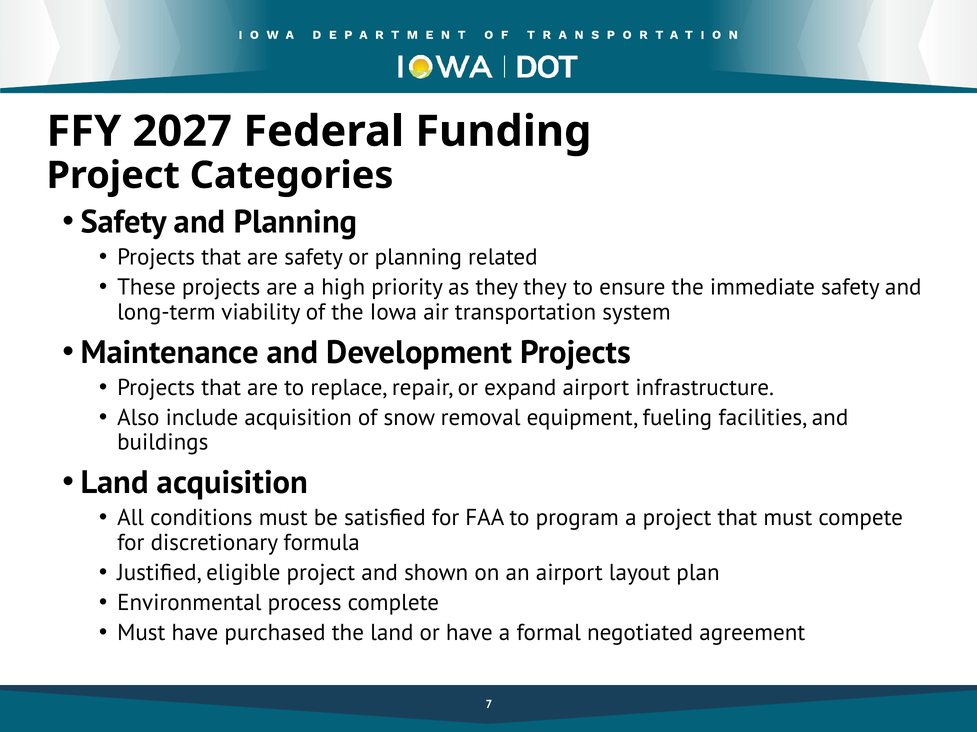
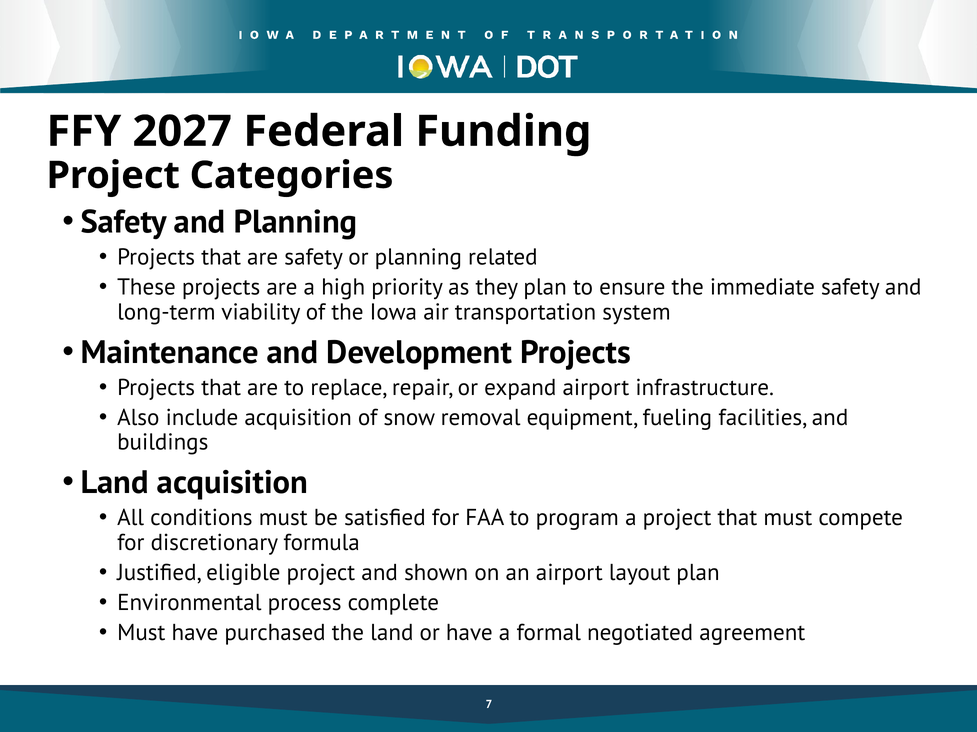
they they: they -> plan
